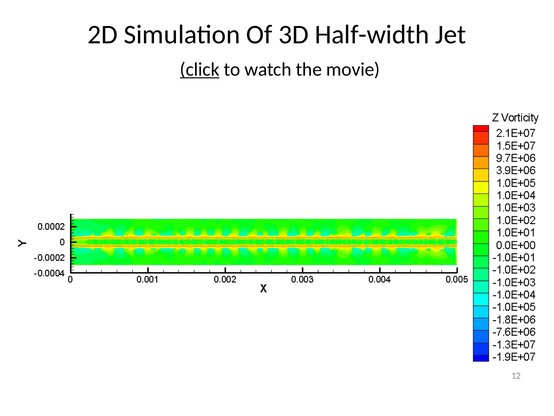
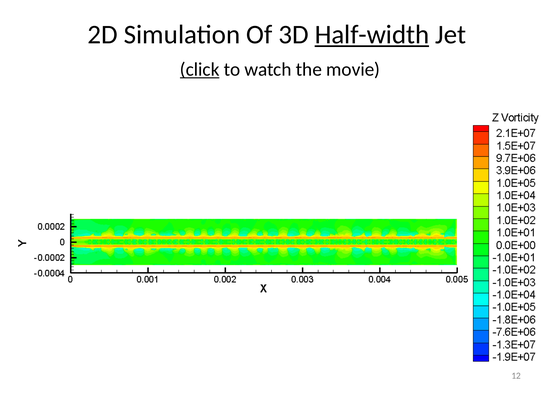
Half-width underline: none -> present
